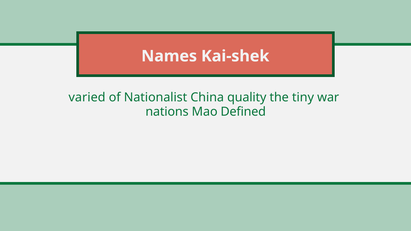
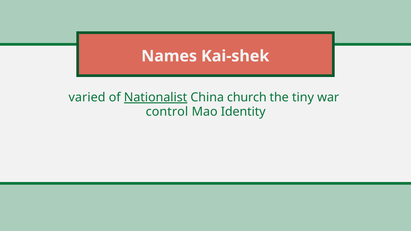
Nationalist underline: none -> present
quality: quality -> church
nations: nations -> control
Defined: Defined -> Identity
